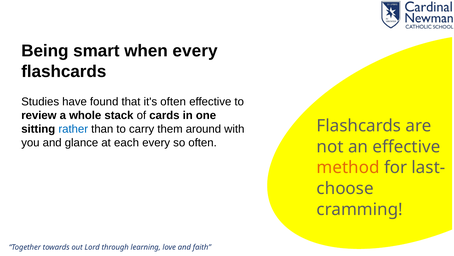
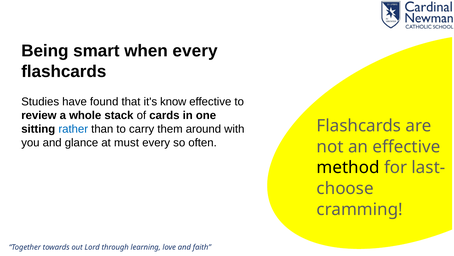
it's often: often -> know
each: each -> must
method colour: orange -> black
